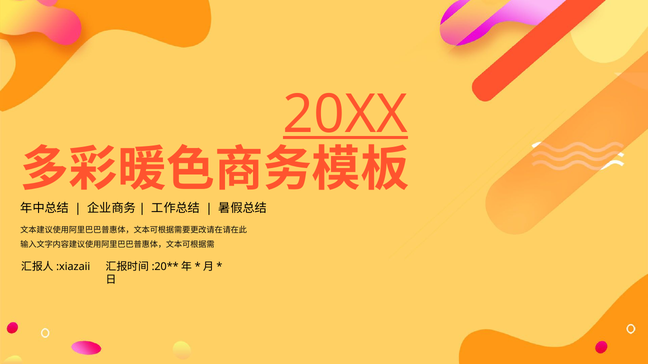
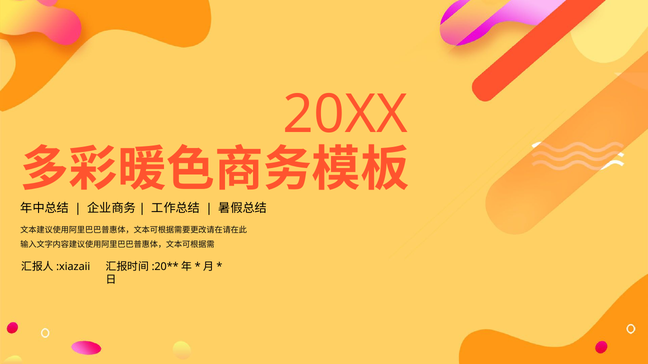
20XX underline: present -> none
